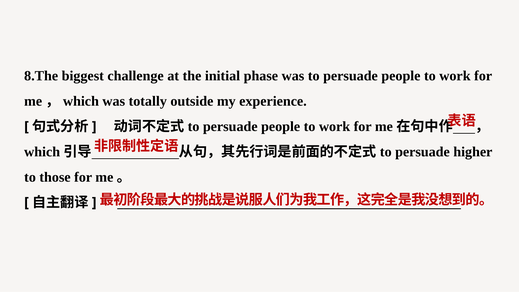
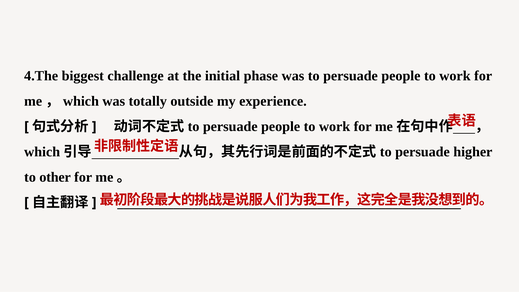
8.The: 8.The -> 4.The
those: those -> other
